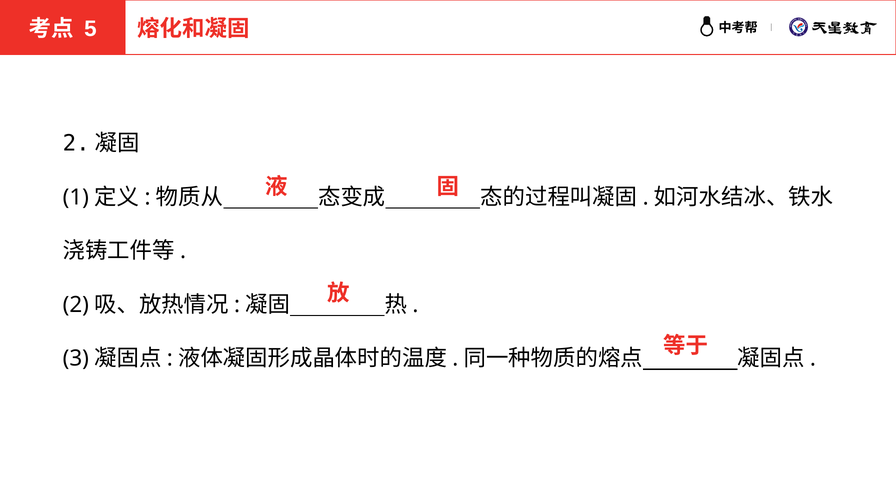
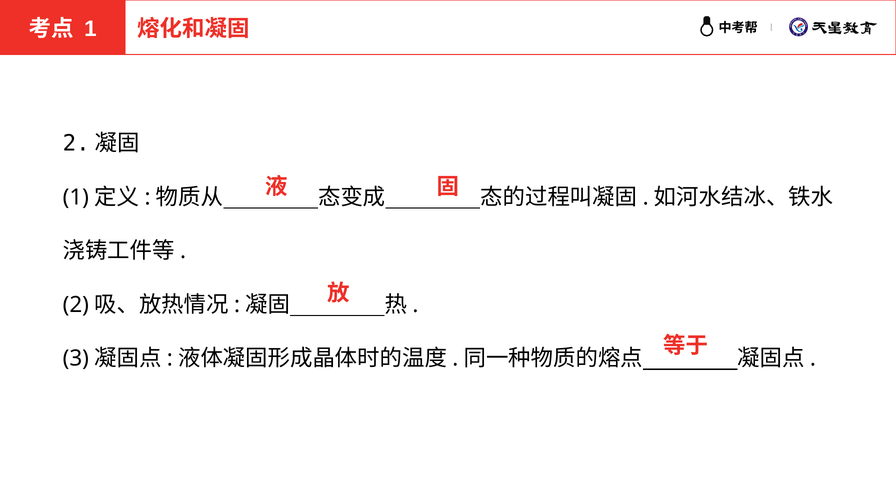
5 at (90, 29): 5 -> 1
